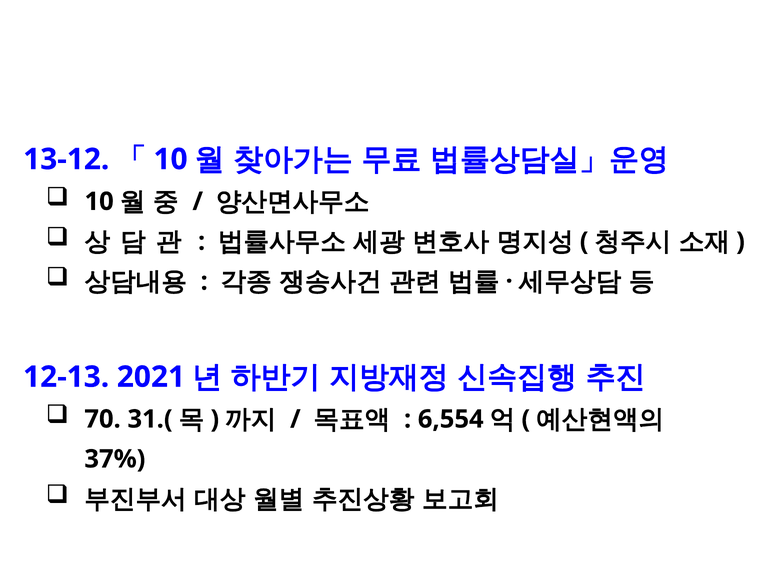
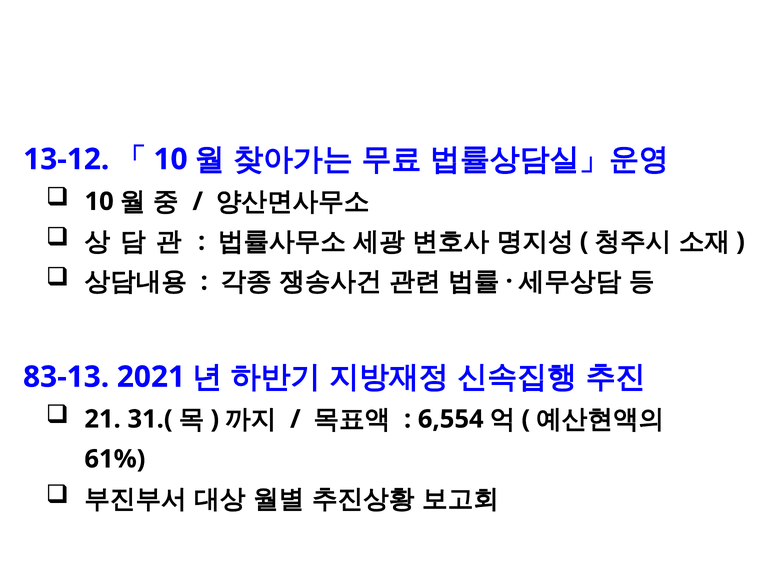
12-13: 12-13 -> 83-13
70: 70 -> 21
37%: 37% -> 61%
